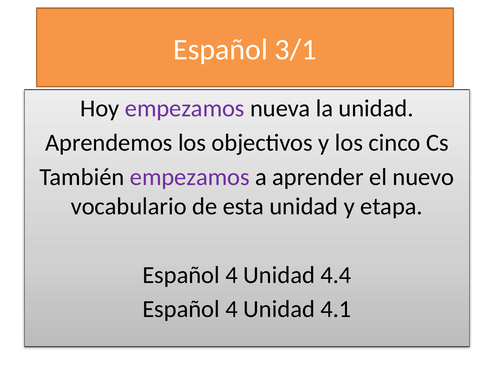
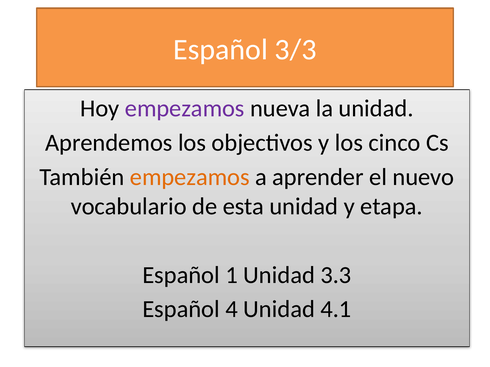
3/1: 3/1 -> 3/3
empezamos at (190, 177) colour: purple -> orange
4 at (232, 275): 4 -> 1
4.4: 4.4 -> 3.3
